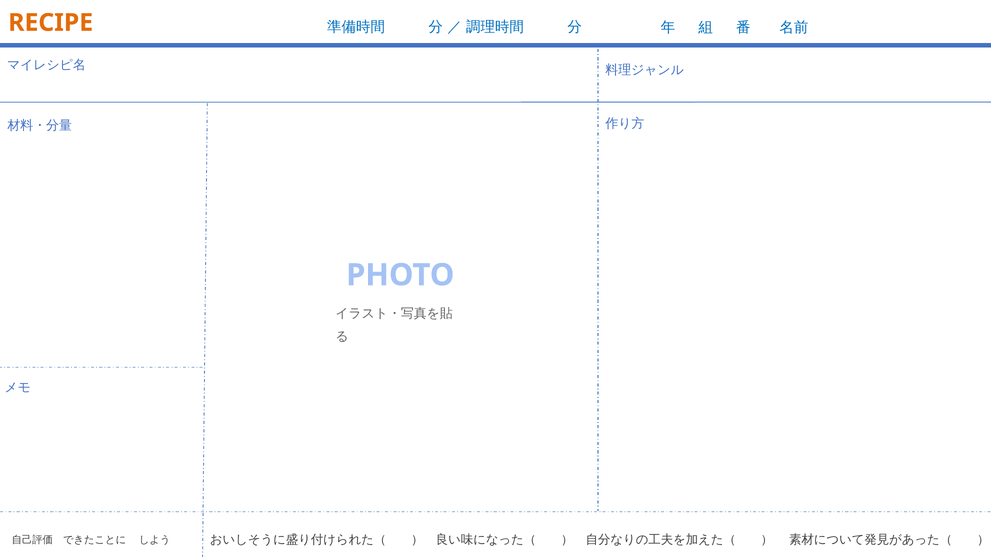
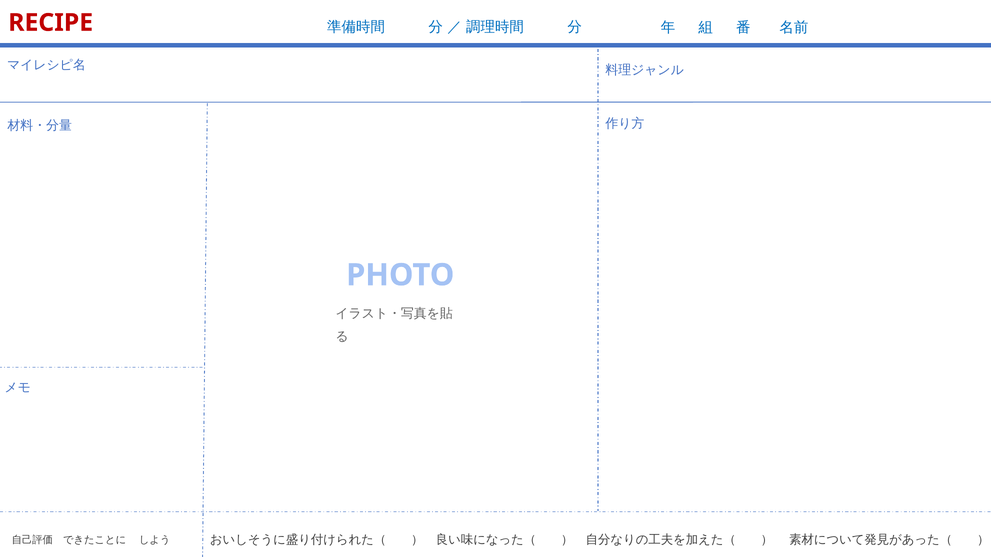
RECIPE colour: orange -> red
